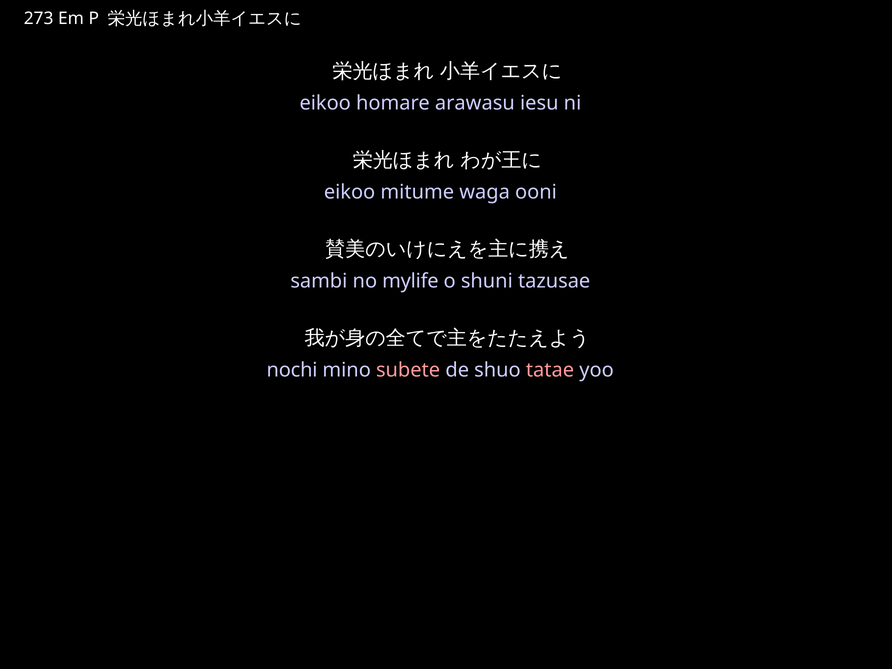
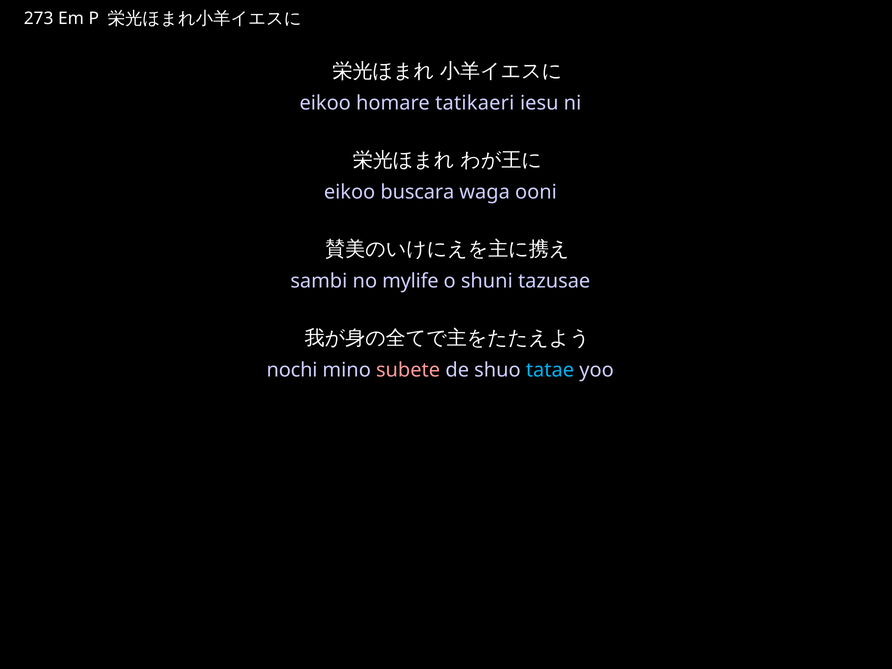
arawasu: arawasu -> tatikaeri
mitume: mitume -> buscara
tatae colour: pink -> light blue
